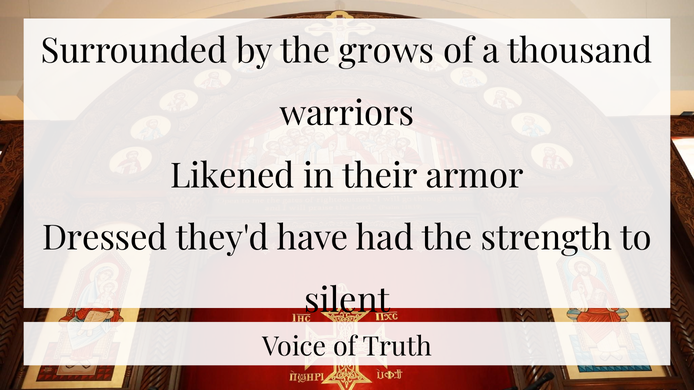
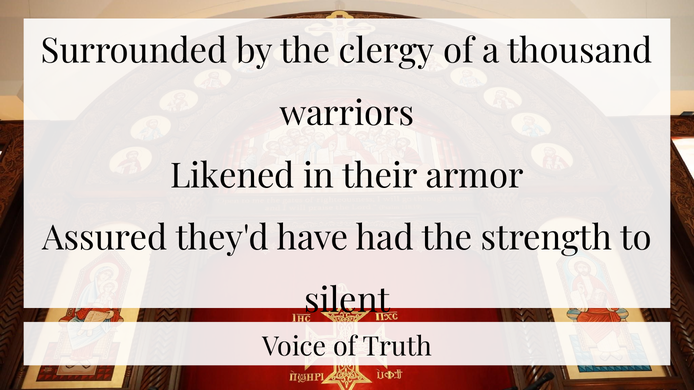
grows: grows -> clergy
Dressed: Dressed -> Assured
